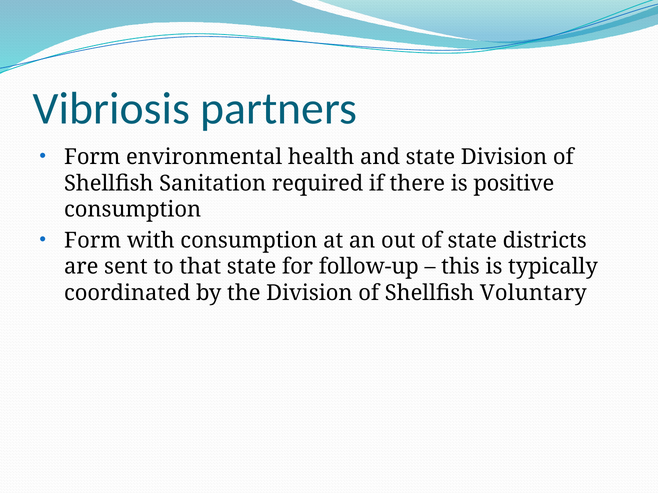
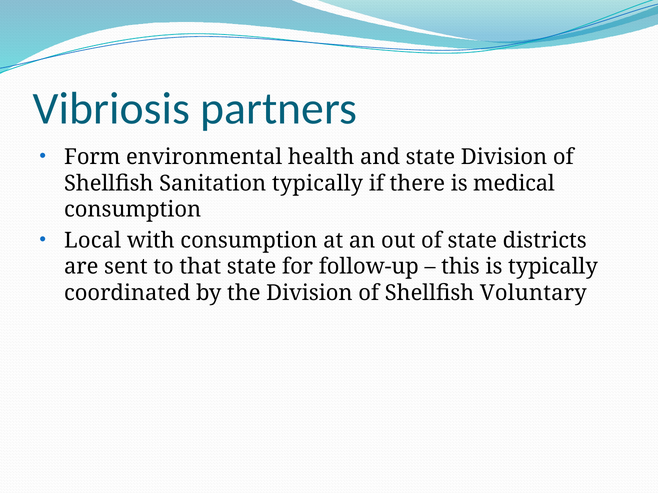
Sanitation required: required -> typically
positive: positive -> medical
Form at (93, 241): Form -> Local
